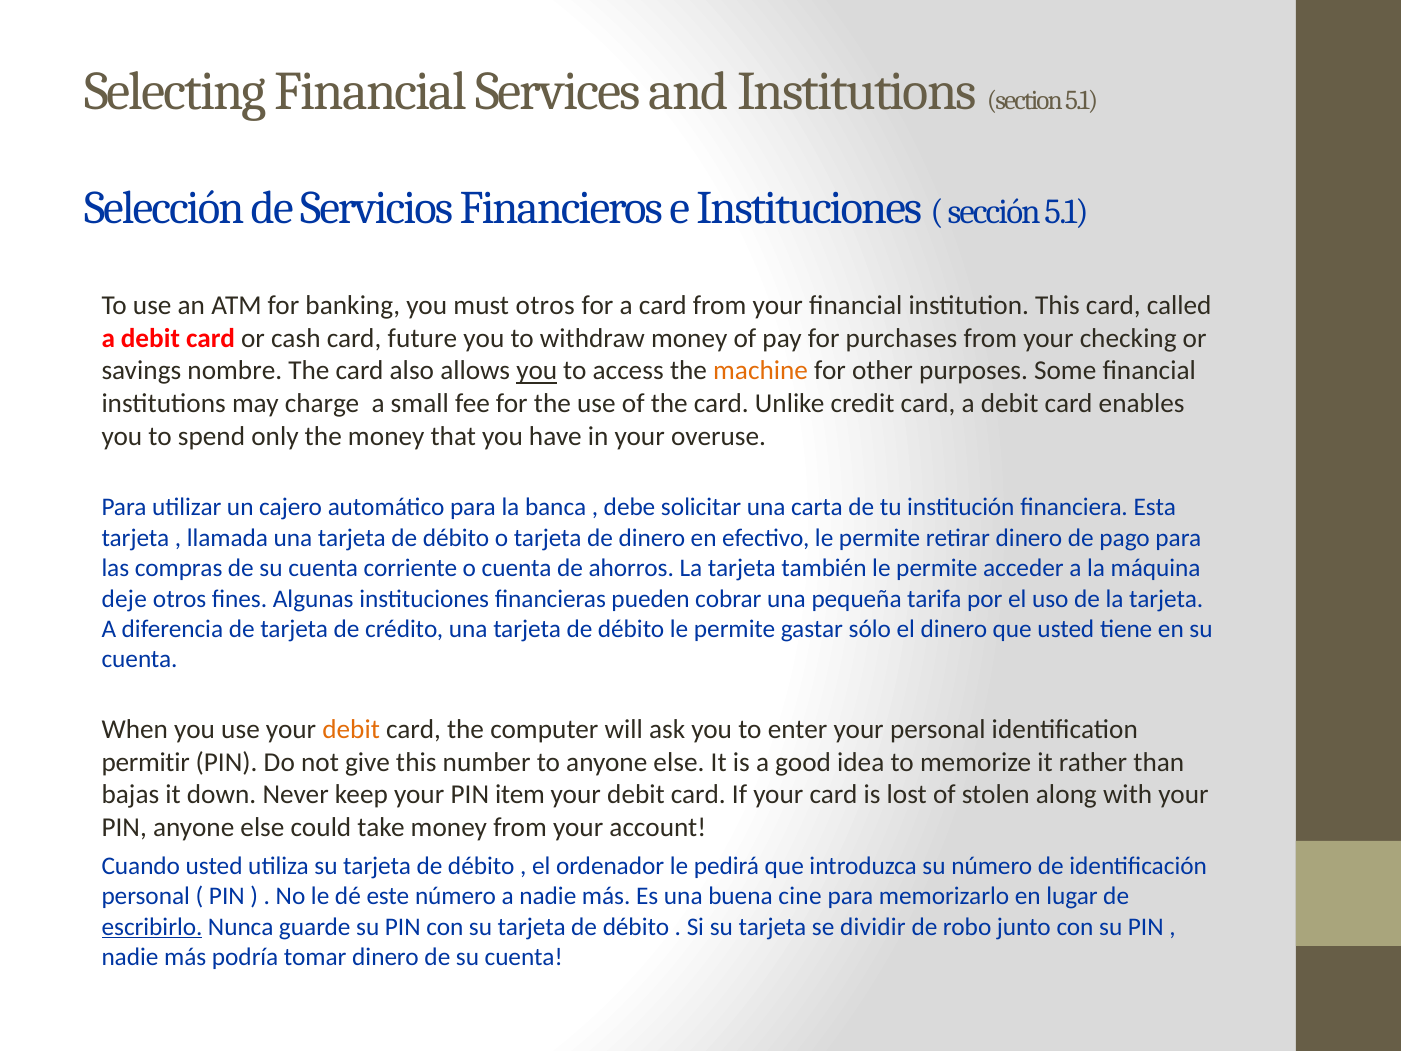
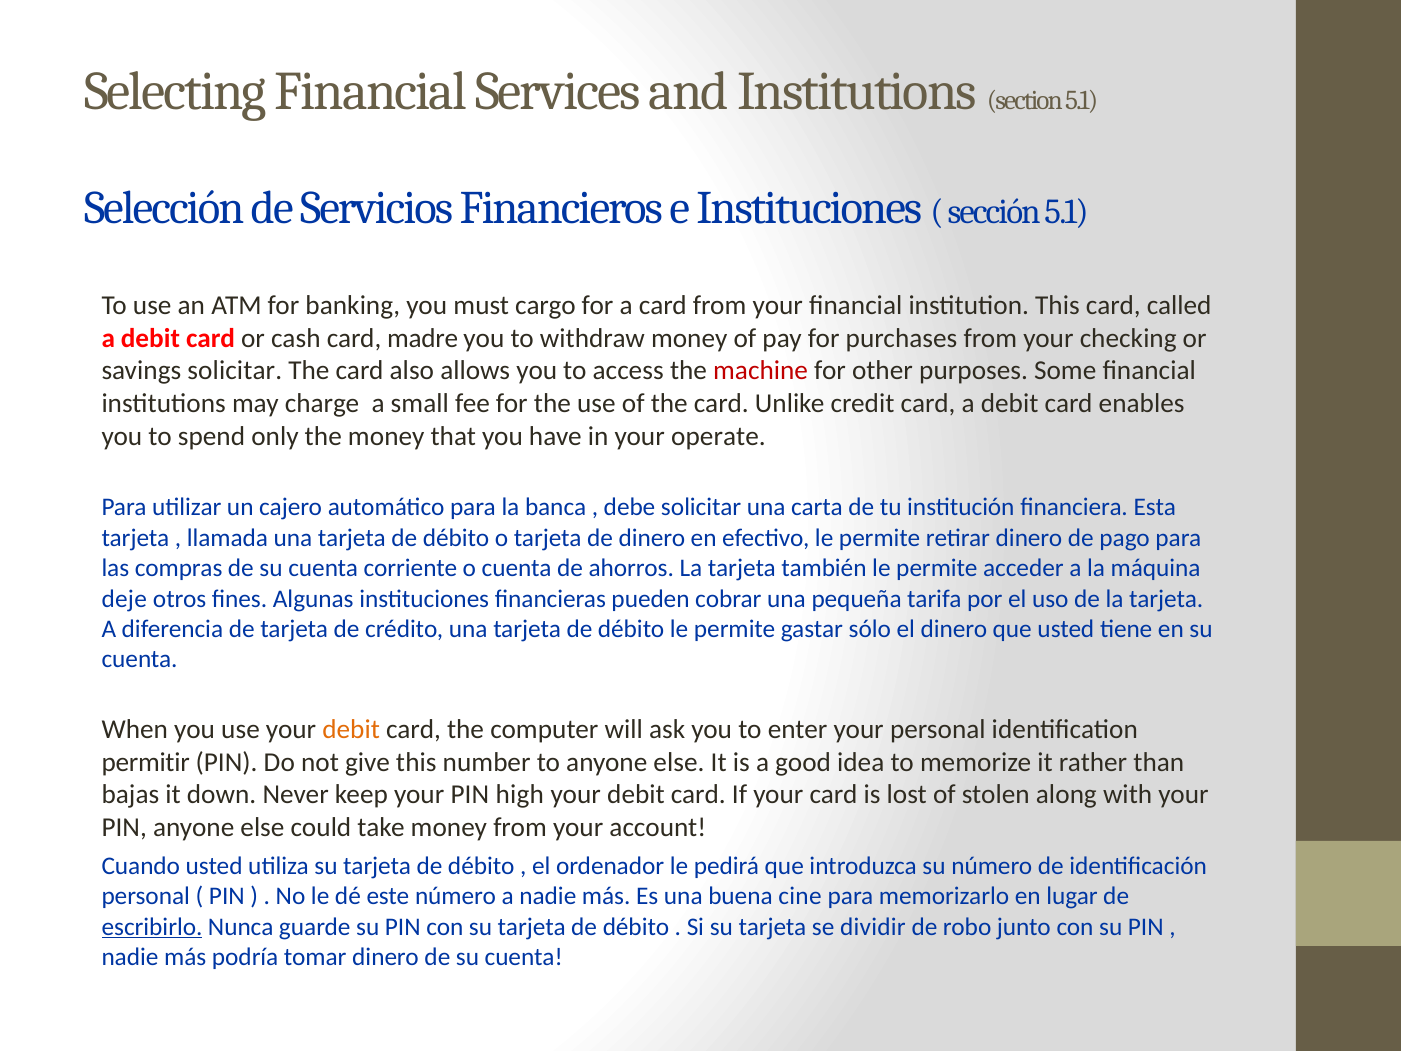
must otros: otros -> cargo
future: future -> madre
savings nombre: nombre -> solicitar
you at (537, 371) underline: present -> none
machine colour: orange -> red
overuse: overuse -> operate
item: item -> high
